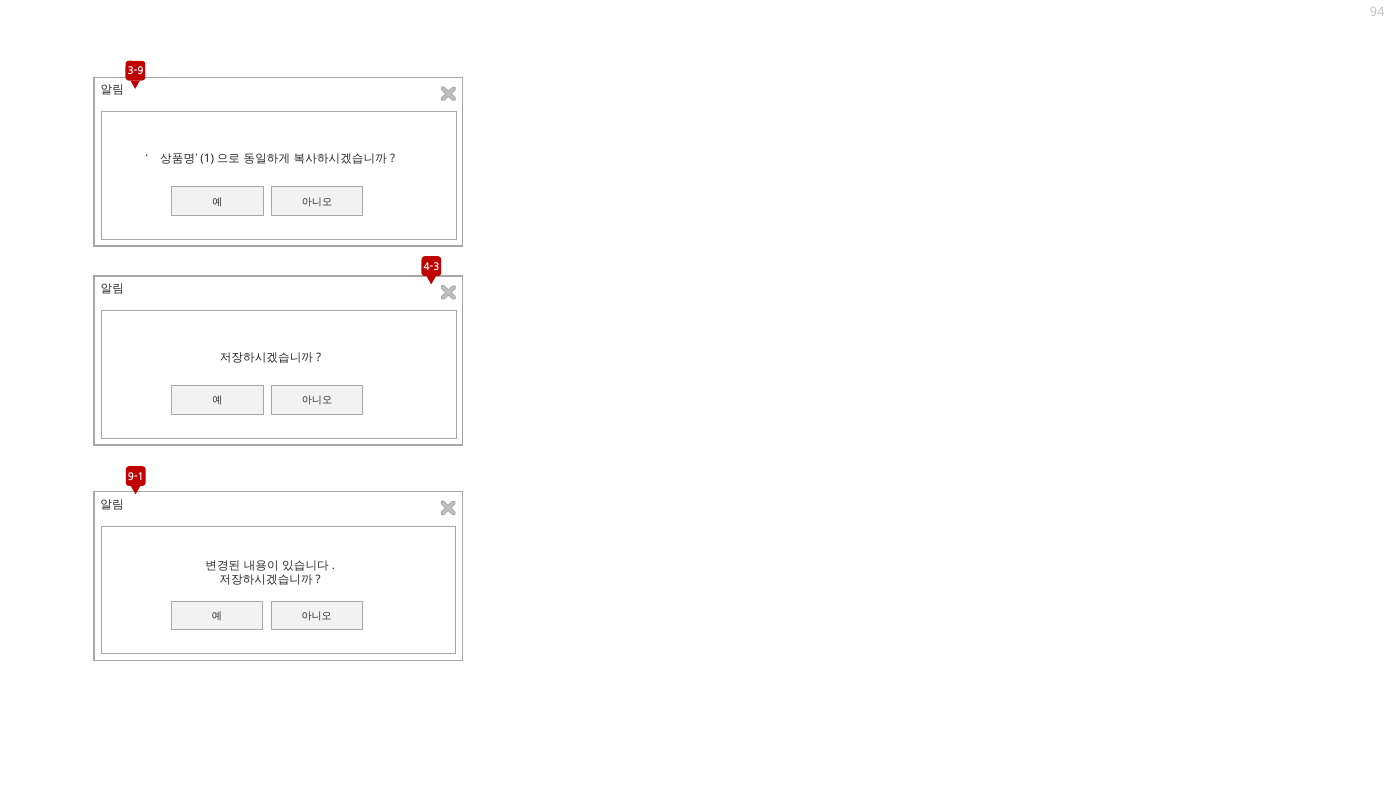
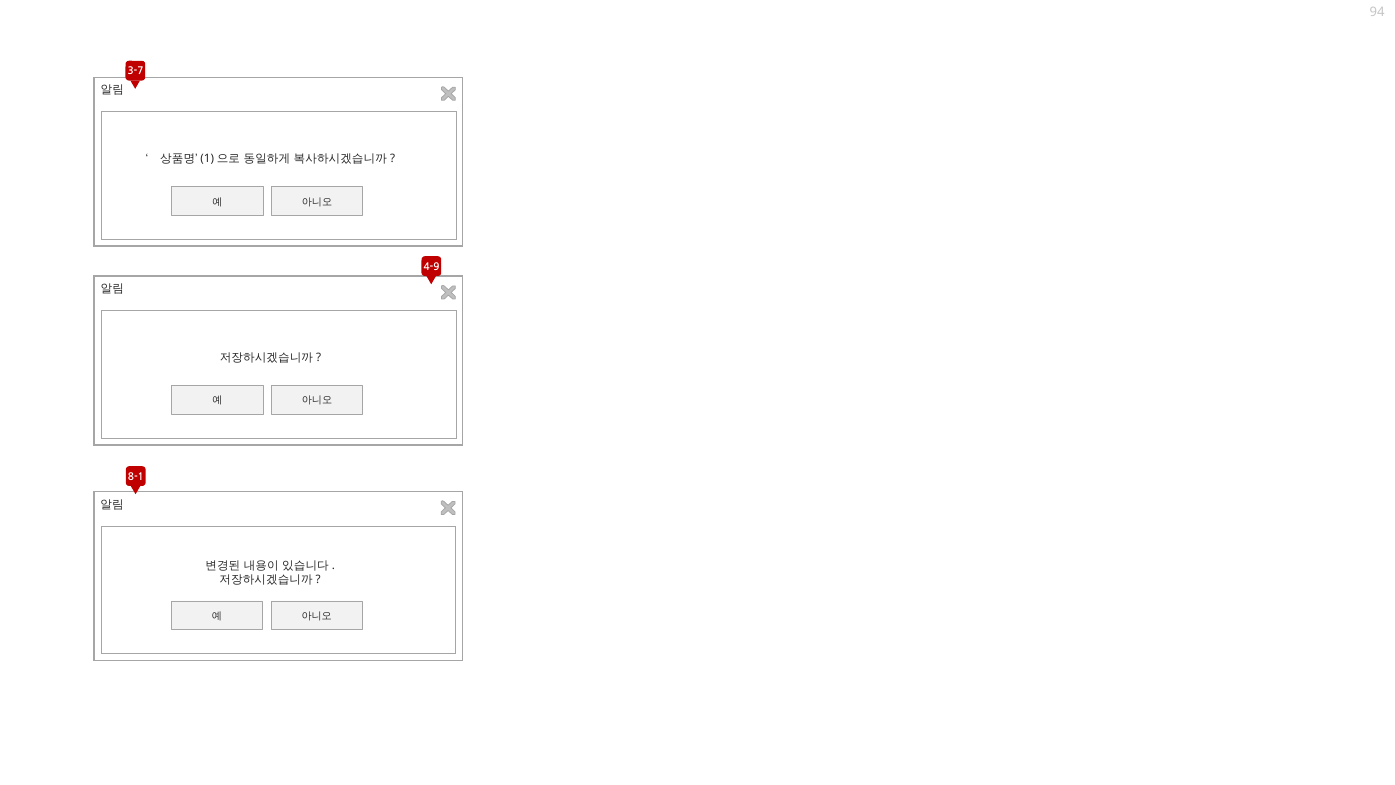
3-9: 3-9 -> 3-7
4-3: 4-3 -> 4-9
9-1: 9-1 -> 8-1
